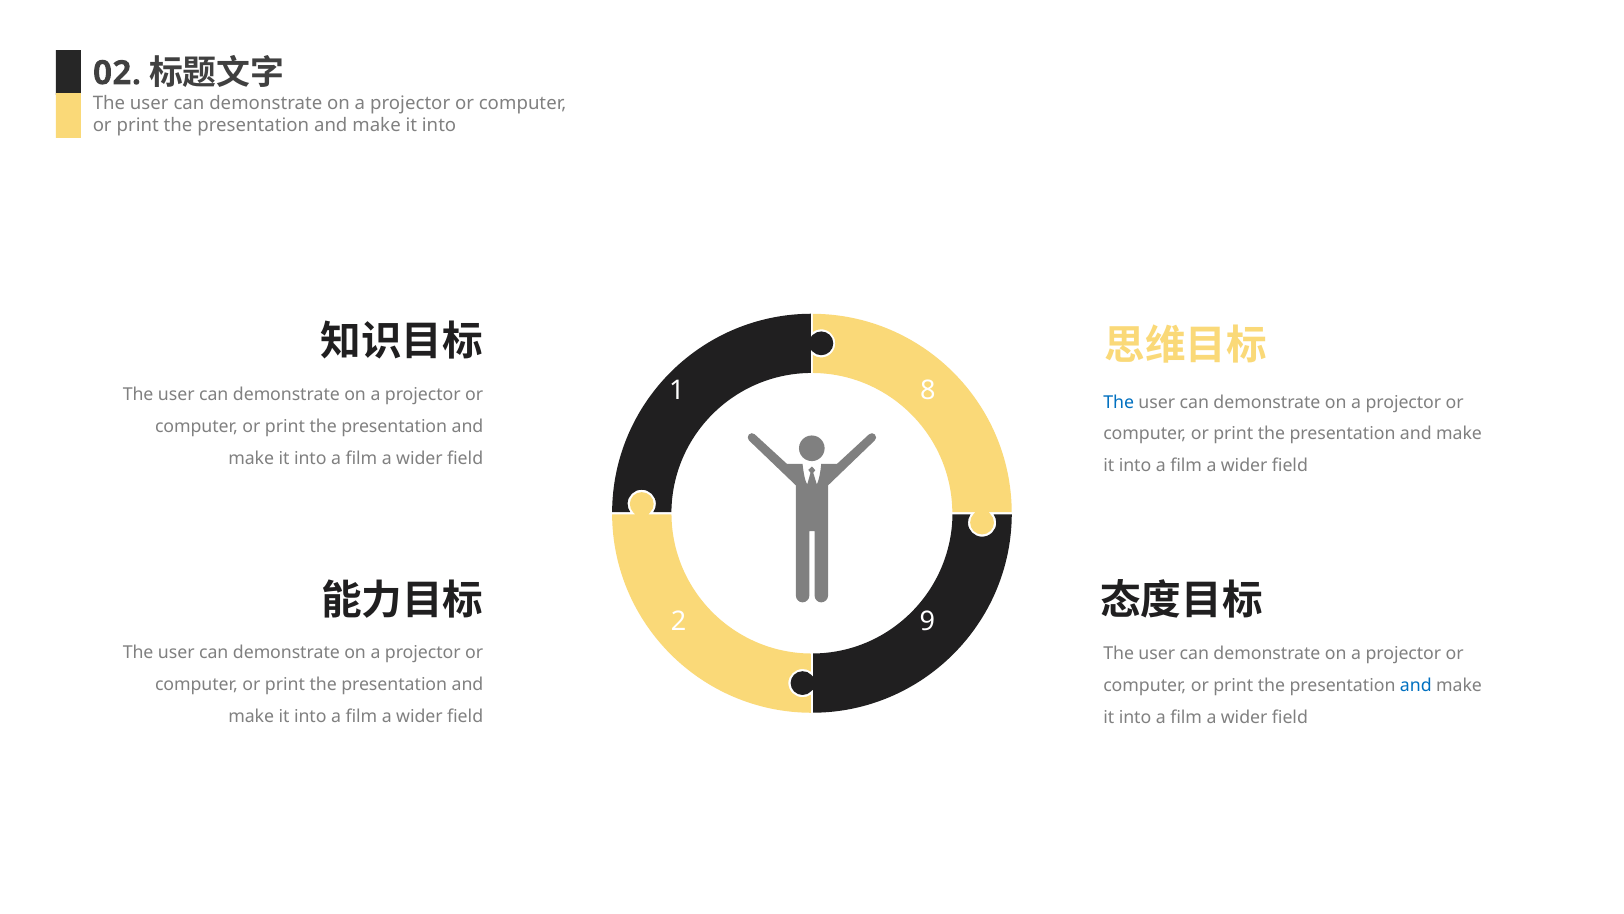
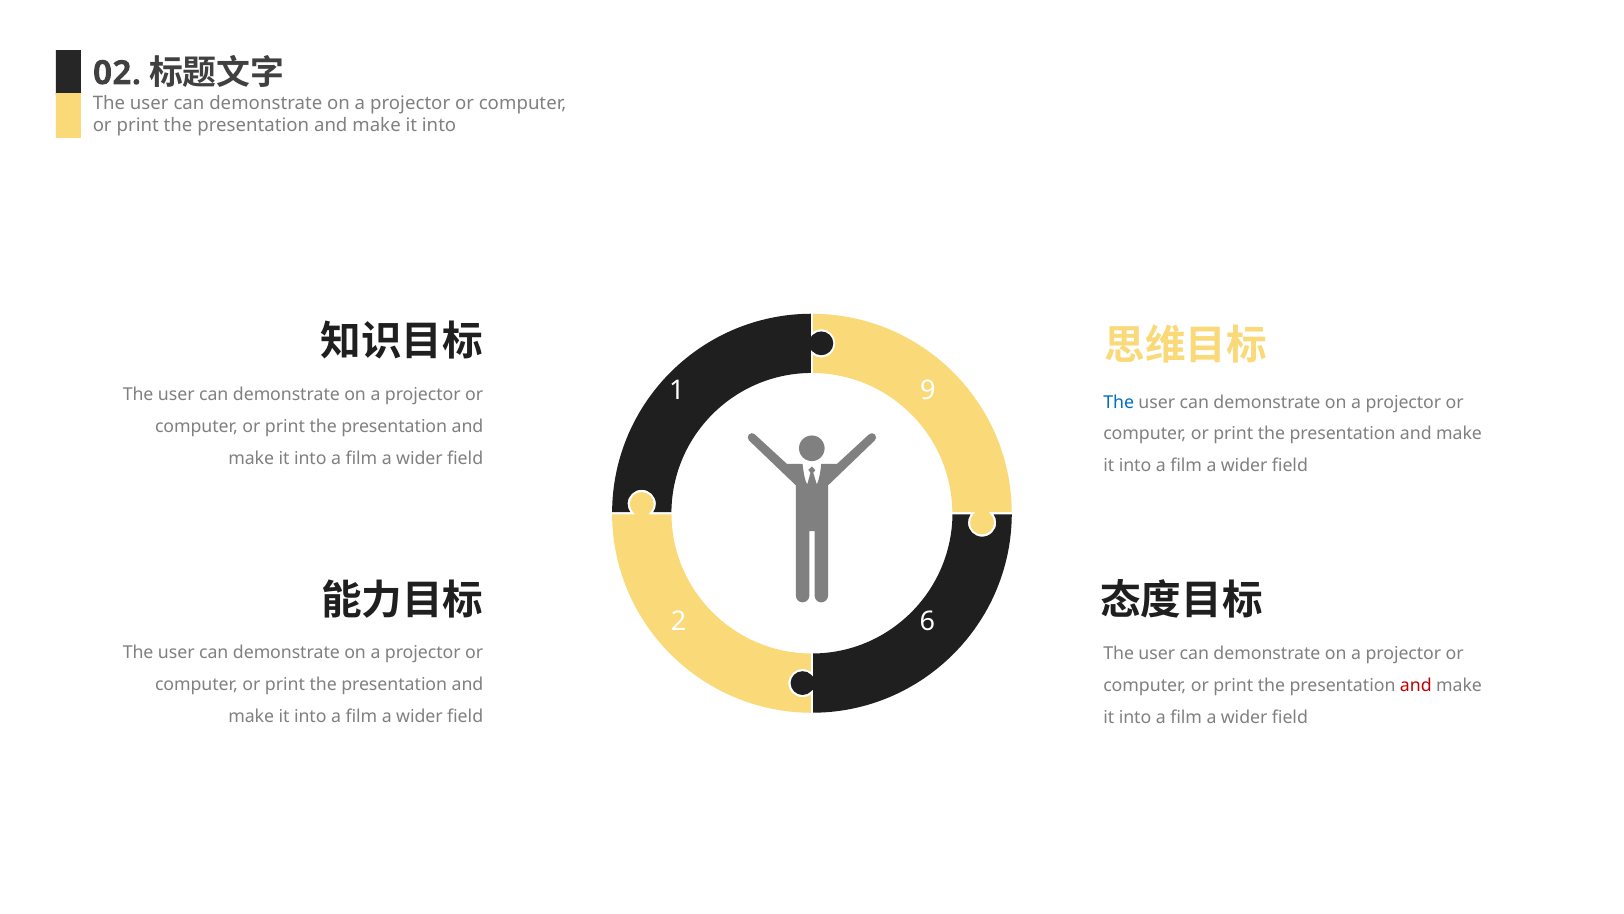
8: 8 -> 9
9: 9 -> 6
and at (1416, 686) colour: blue -> red
